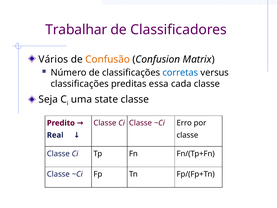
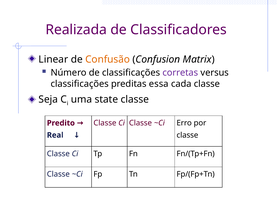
Trabalhar: Trabalhar -> Realizada
Vários: Vários -> Linear
corretas colour: blue -> purple
